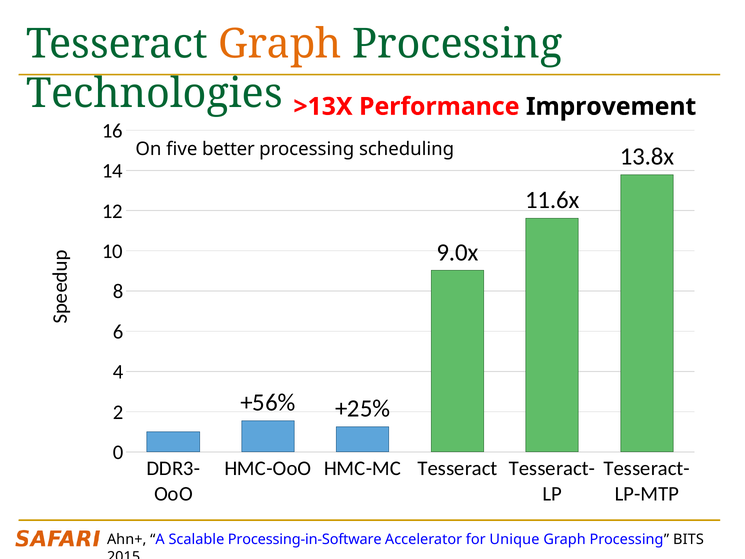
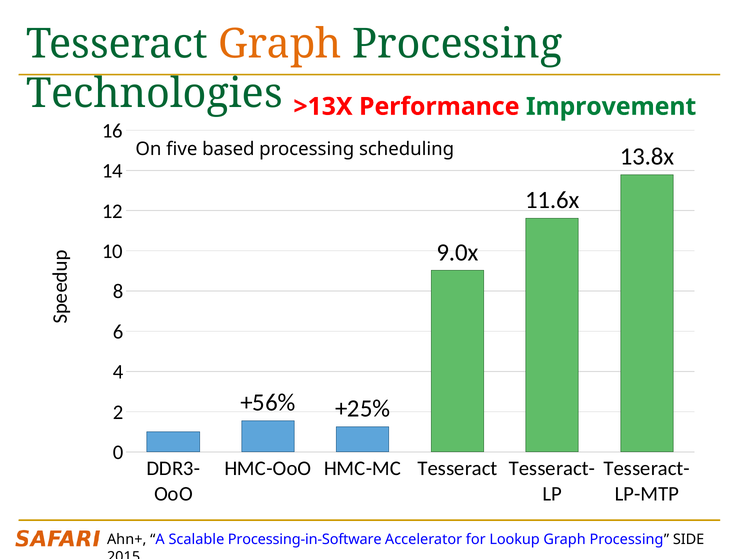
Improvement colour: black -> green
better: better -> based
Unique: Unique -> Lookup
BITS: BITS -> SIDE
